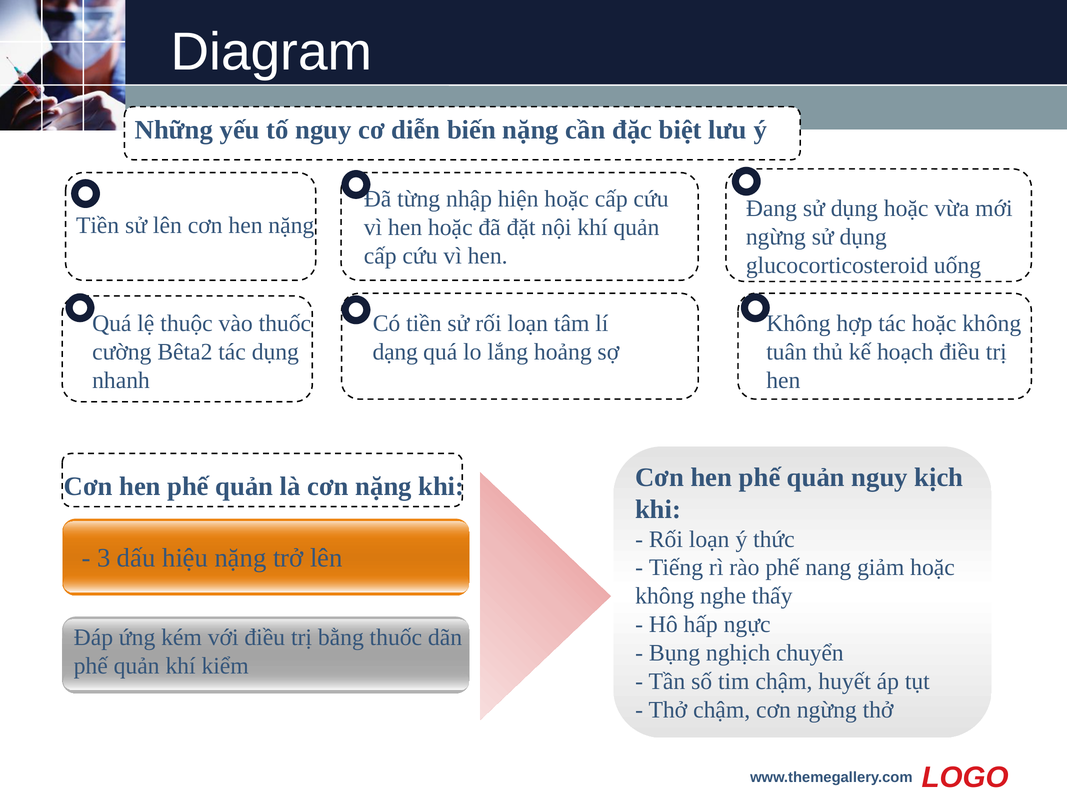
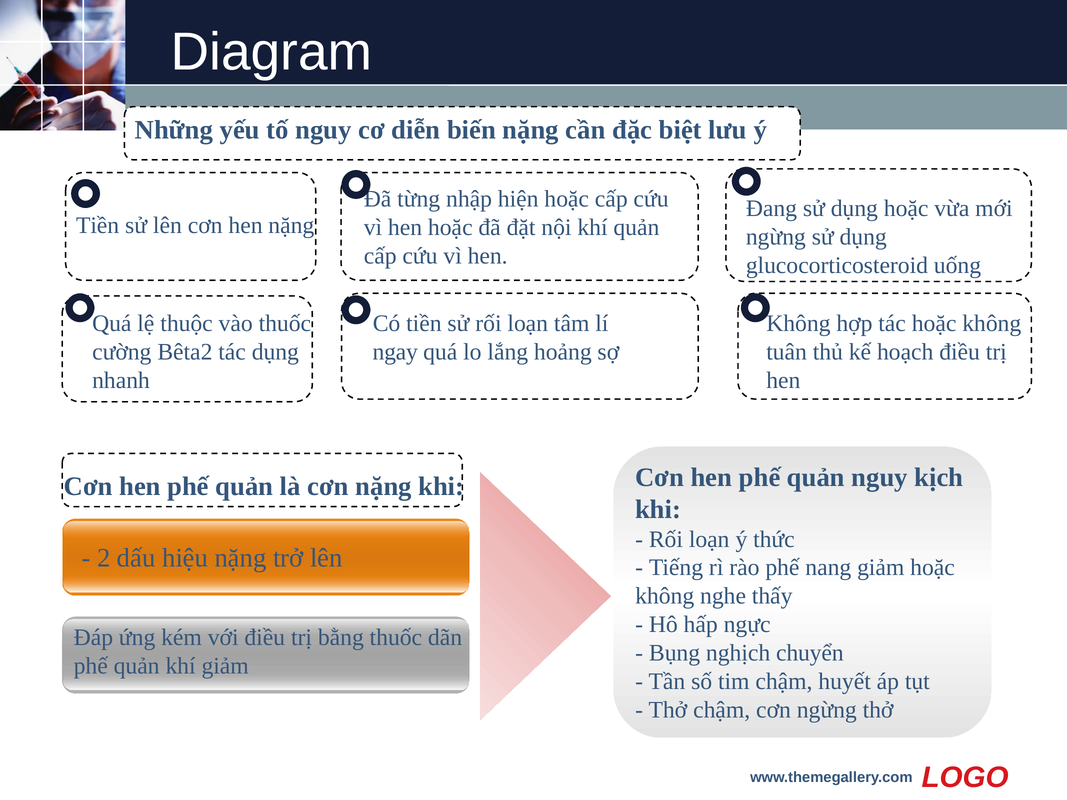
dạng: dạng -> ngay
3: 3 -> 2
khí kiểm: kiểm -> giảm
